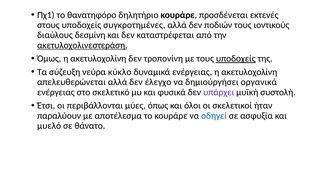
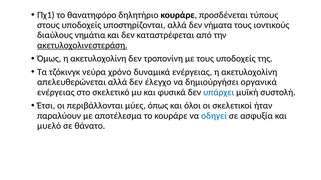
εκτενές: εκτενές -> τύπους
συγκροτημένες: συγκροτημένες -> υποστηρίζονται
ποδιών: ποδιών -> νήματα
δεσμίνη: δεσμίνη -> νημάτια
υποδοχείς at (236, 59) underline: present -> none
σύζευξη: σύζευξη -> τζόκινγκ
κύκλο: κύκλο -> χρόνο
υπάρχει colour: purple -> blue
